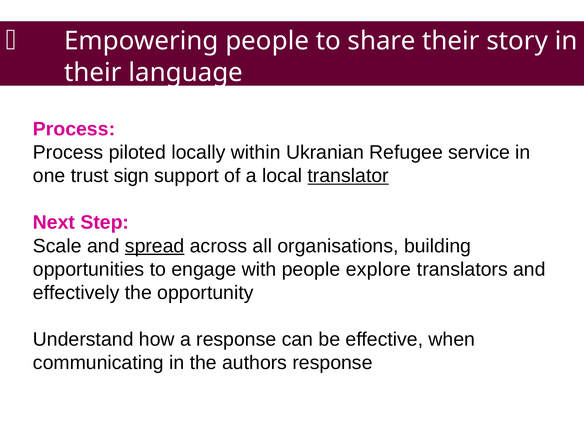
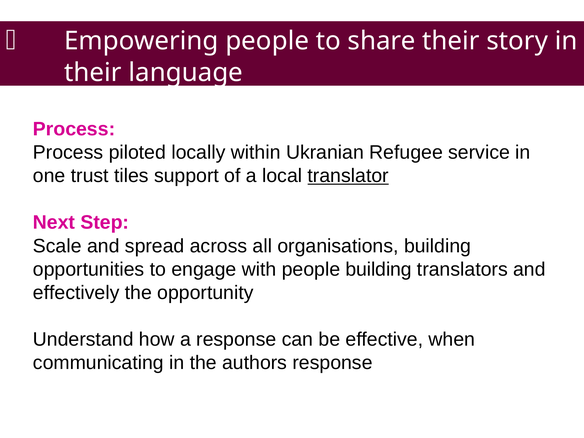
sign: sign -> tiles
spread underline: present -> none
people explore: explore -> building
